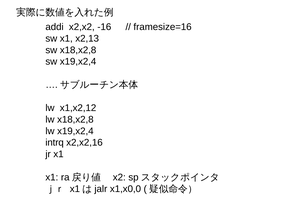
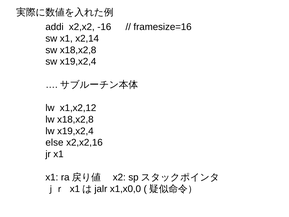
x2,13: x2,13 -> x2,14
intrq: intrq -> else
